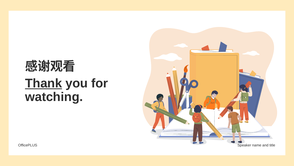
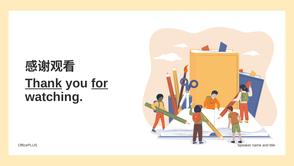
for underline: none -> present
